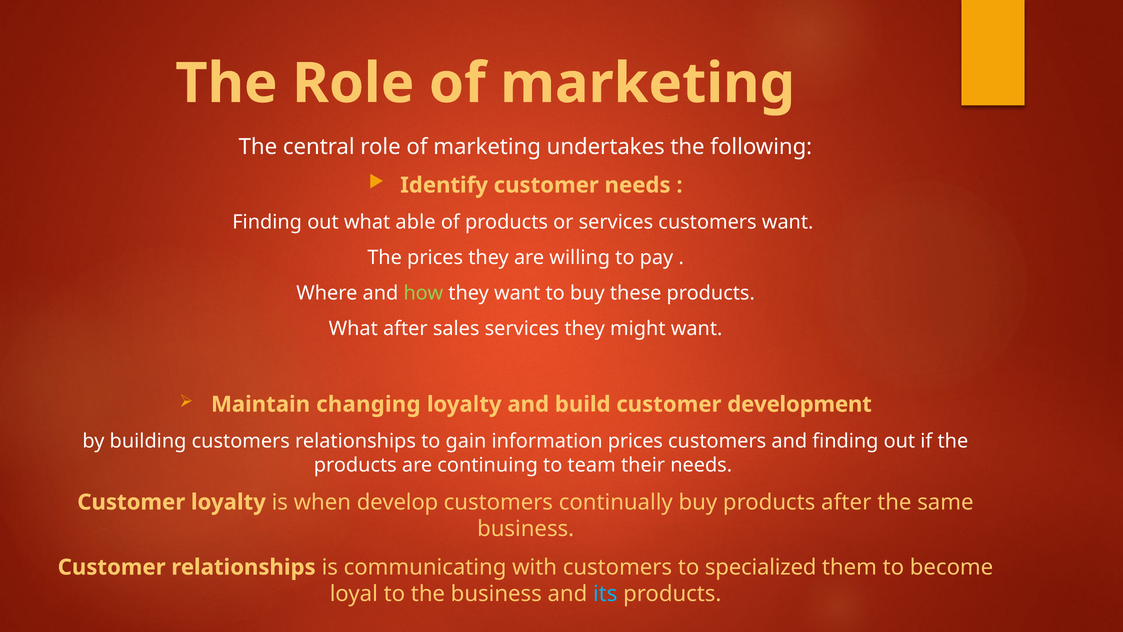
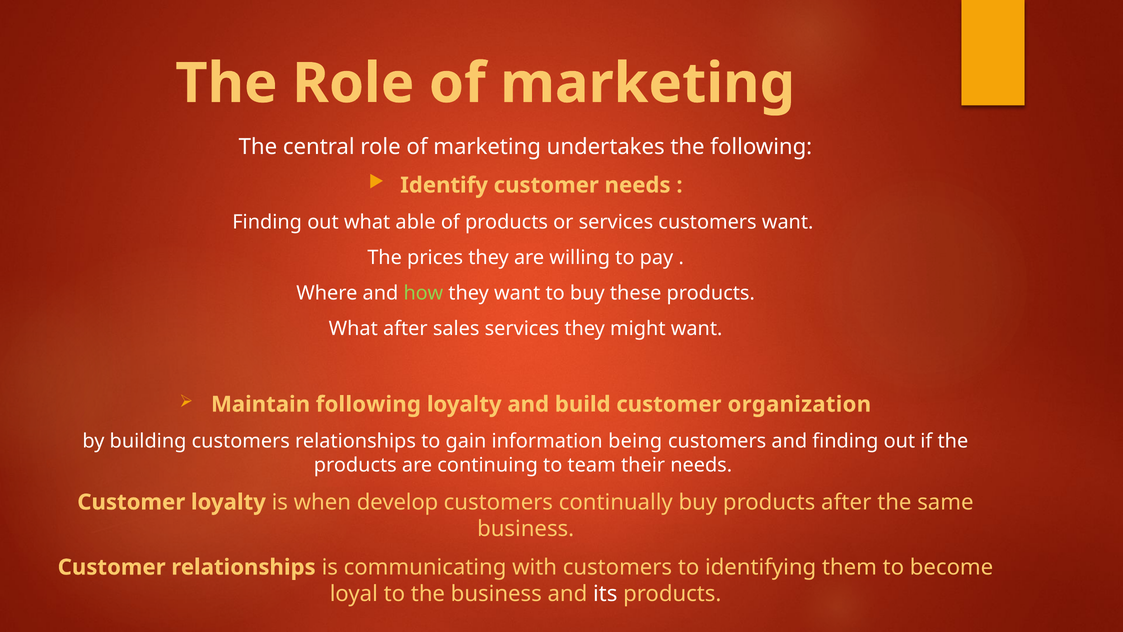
Maintain changing: changing -> following
development: development -> organization
information prices: prices -> being
specialized: specialized -> identifying
its colour: light blue -> white
